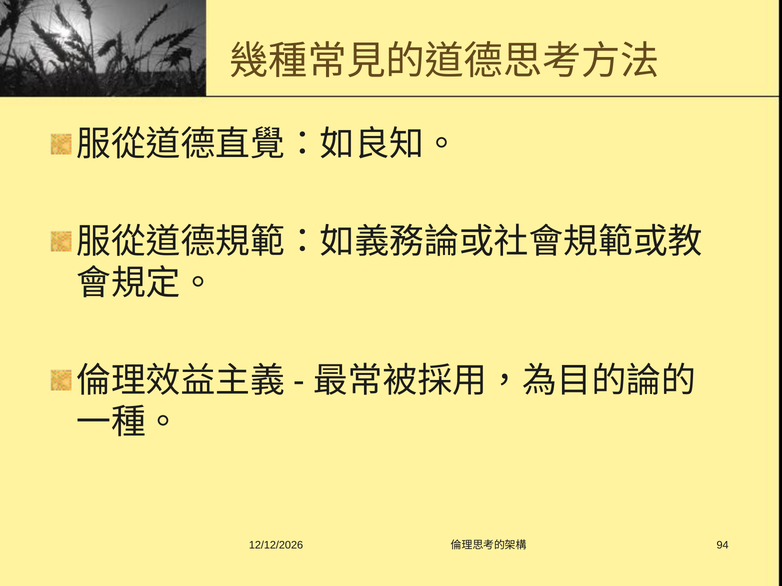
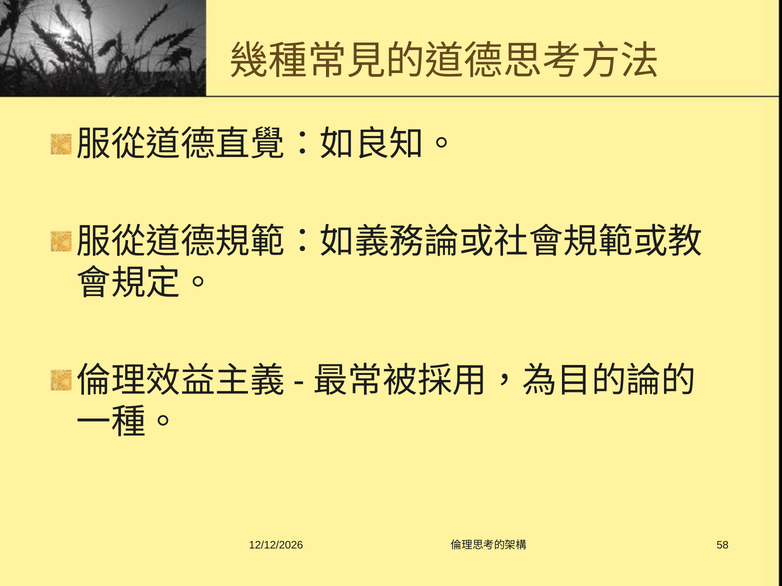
94: 94 -> 58
